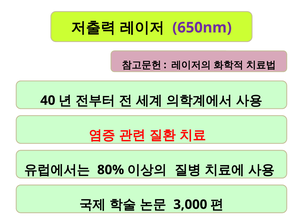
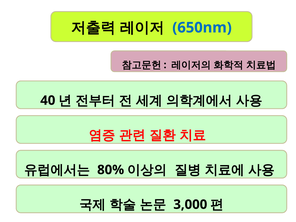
650nm colour: purple -> blue
